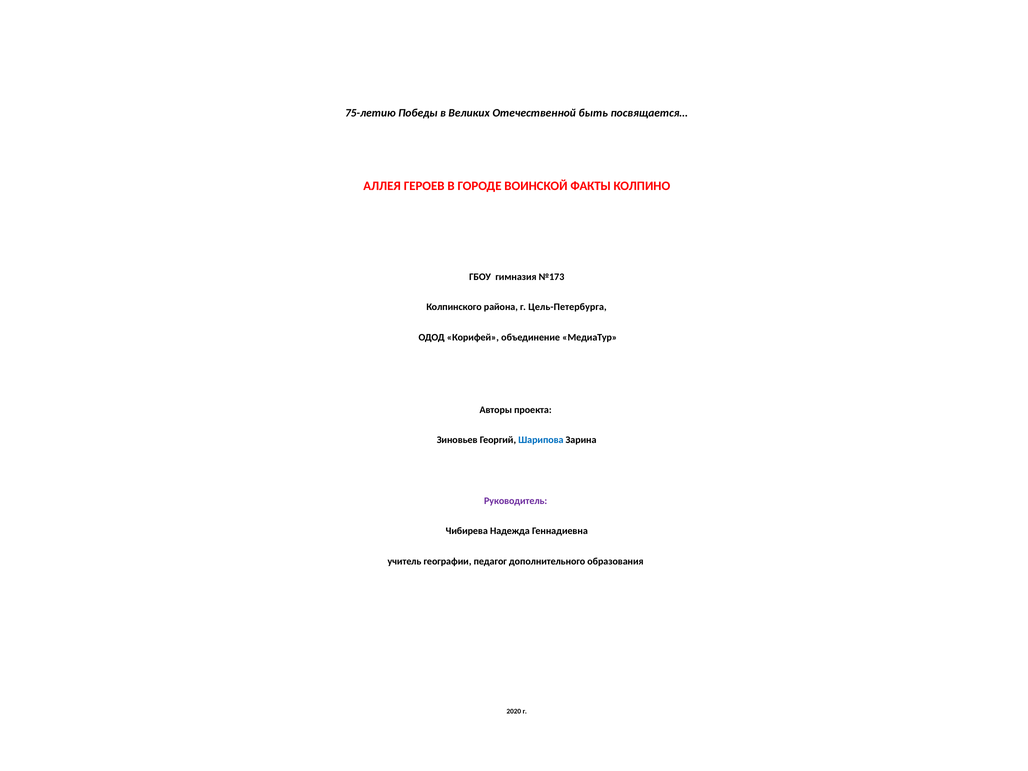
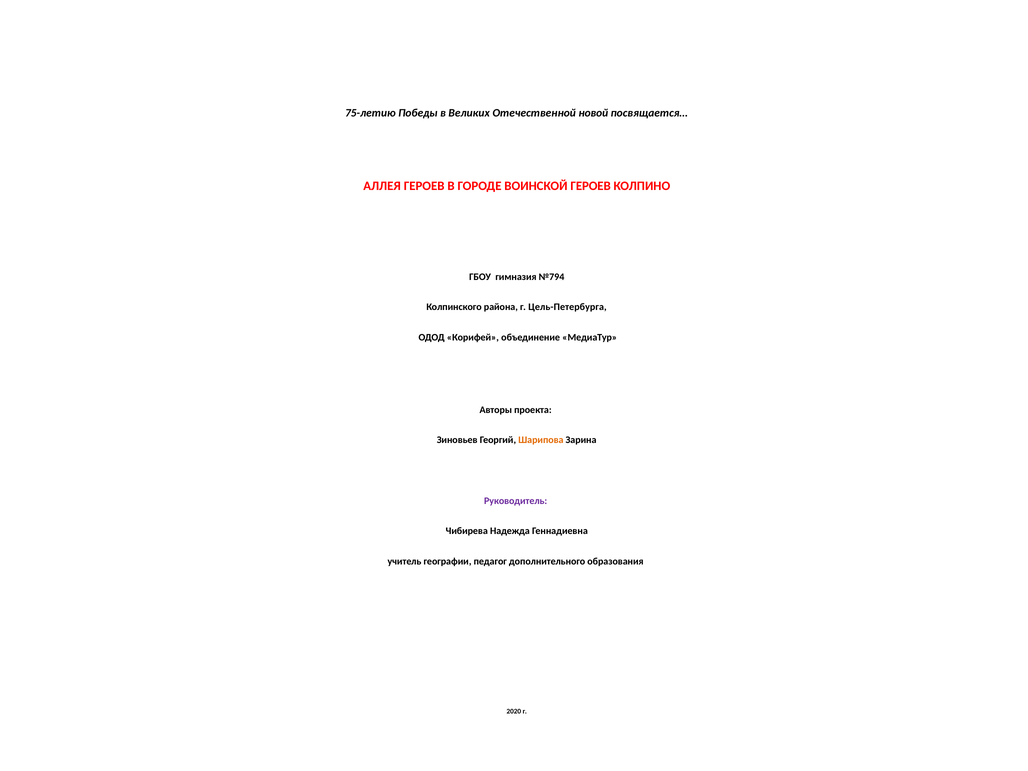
быть: быть -> новой
ВОИНСКОЙ ФАКТЫ: ФАКТЫ -> ГЕРОЕВ
№173: №173 -> №794
Шарипова colour: blue -> orange
